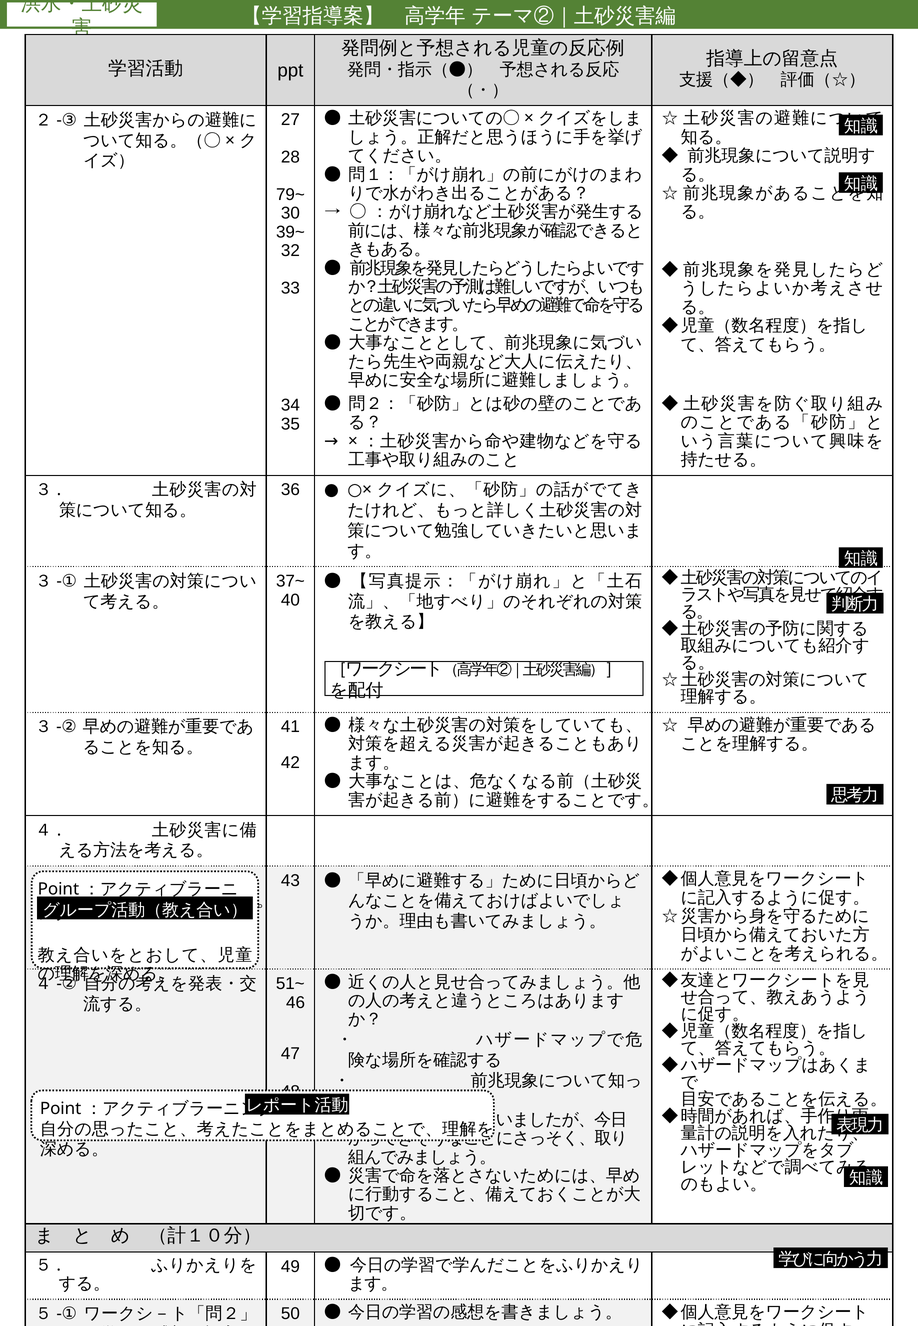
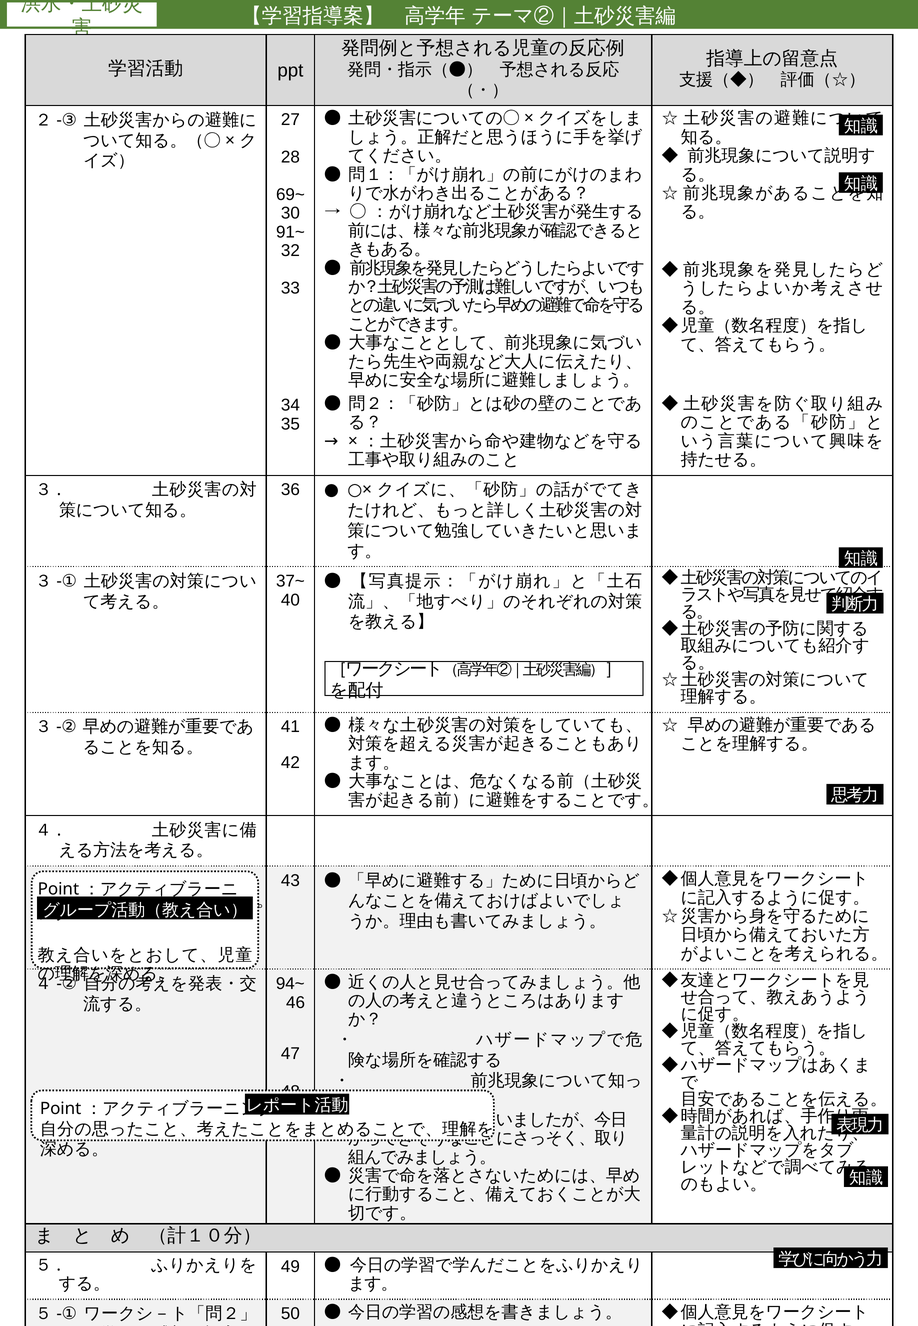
79~: 79~ -> 69~
39~: 39~ -> 91~
51~: 51~ -> 94~
